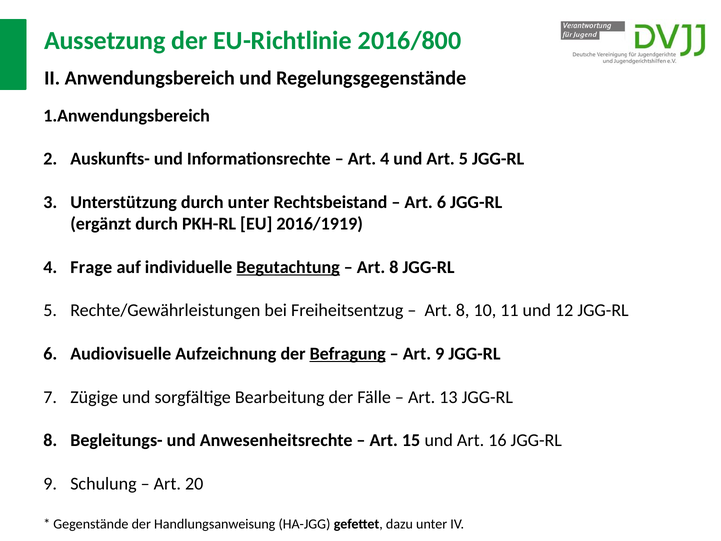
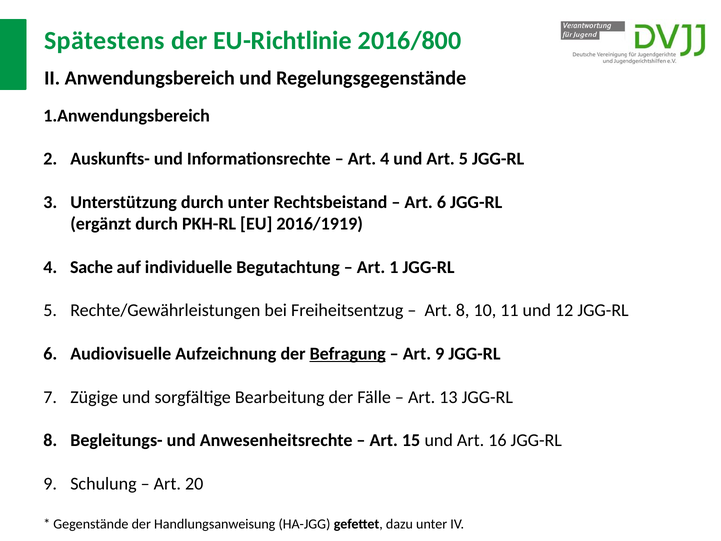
Aussetzung: Aussetzung -> Spätestens
Frage: Frage -> Sache
Begutachtung underline: present -> none
8 at (394, 267): 8 -> 1
